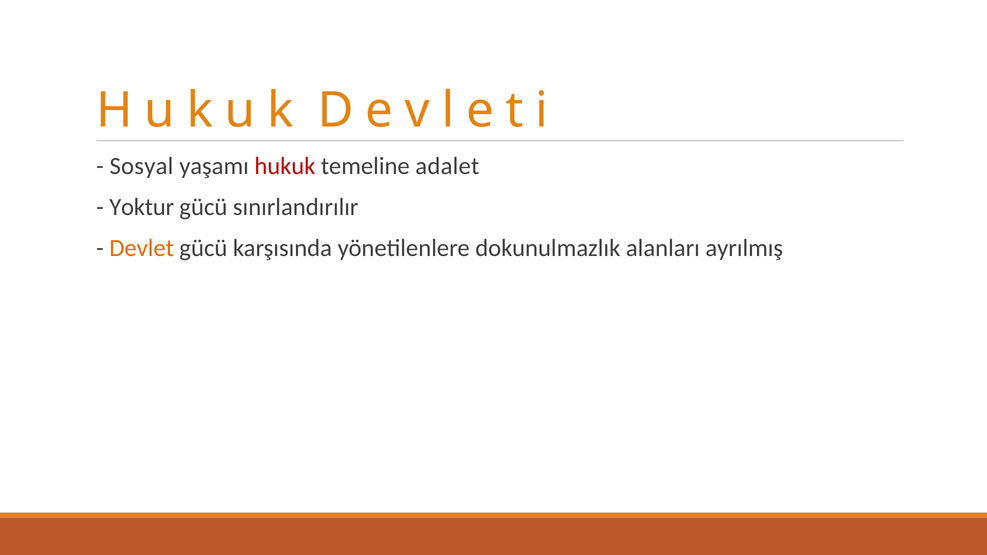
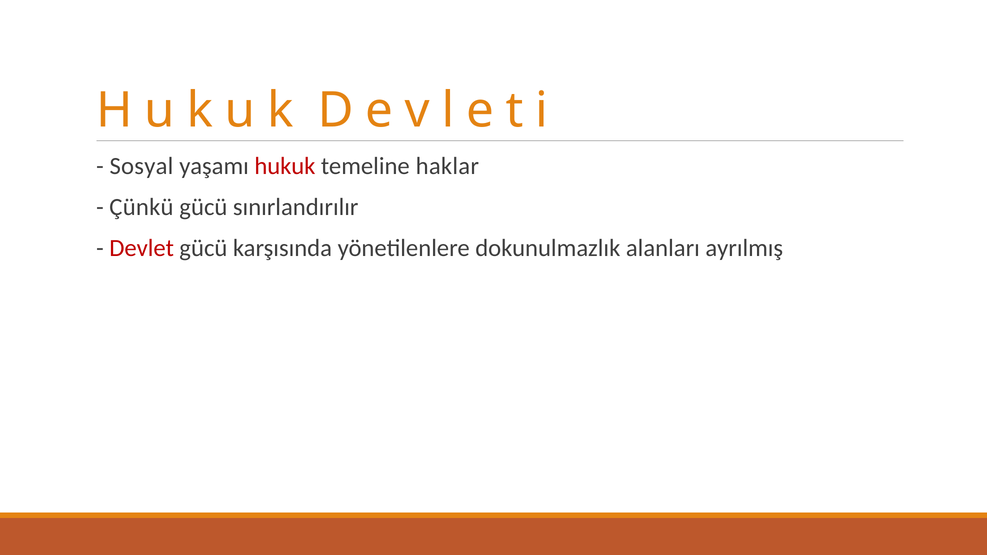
adalet: adalet -> haklar
Yoktur: Yoktur -> Çünkü
Devlet colour: orange -> red
